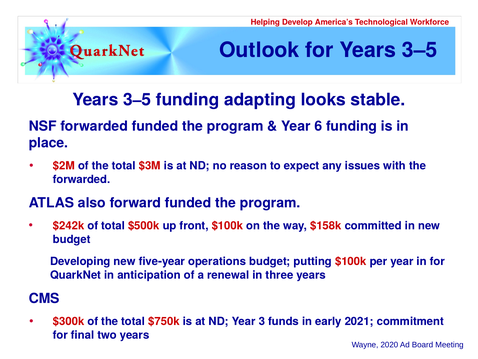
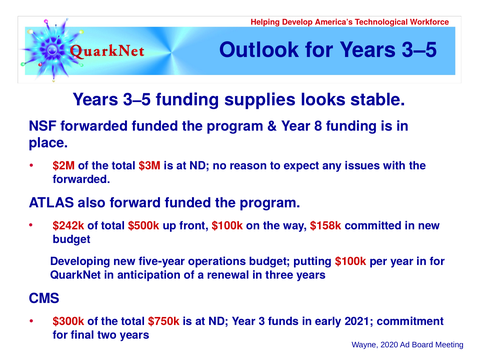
adapting: adapting -> supplies
6: 6 -> 8
